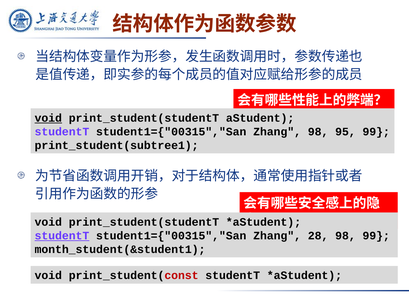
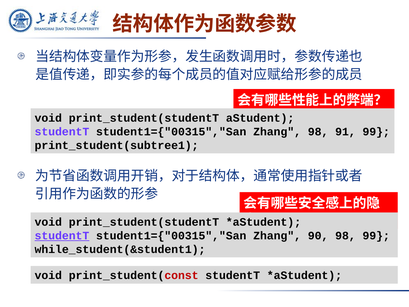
void at (48, 118) underline: present -> none
95: 95 -> 91
28: 28 -> 90
month_student(&student1: month_student(&student1 -> while_student(&student1
